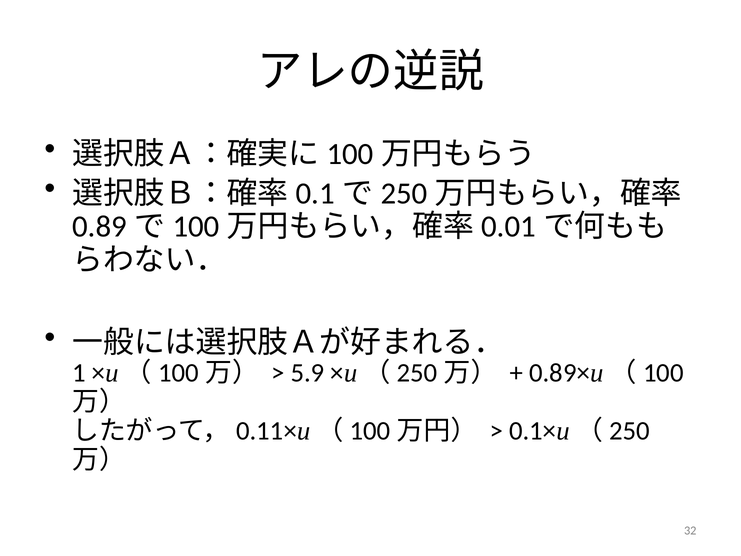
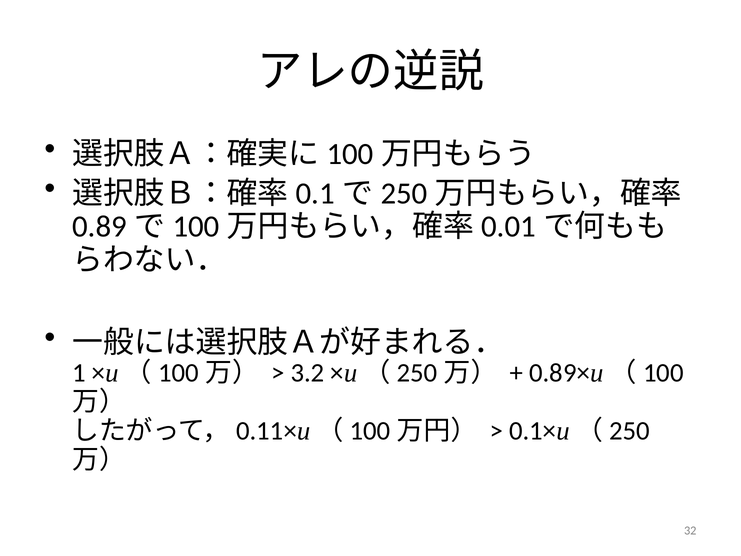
5.9: 5.9 -> 3.2
